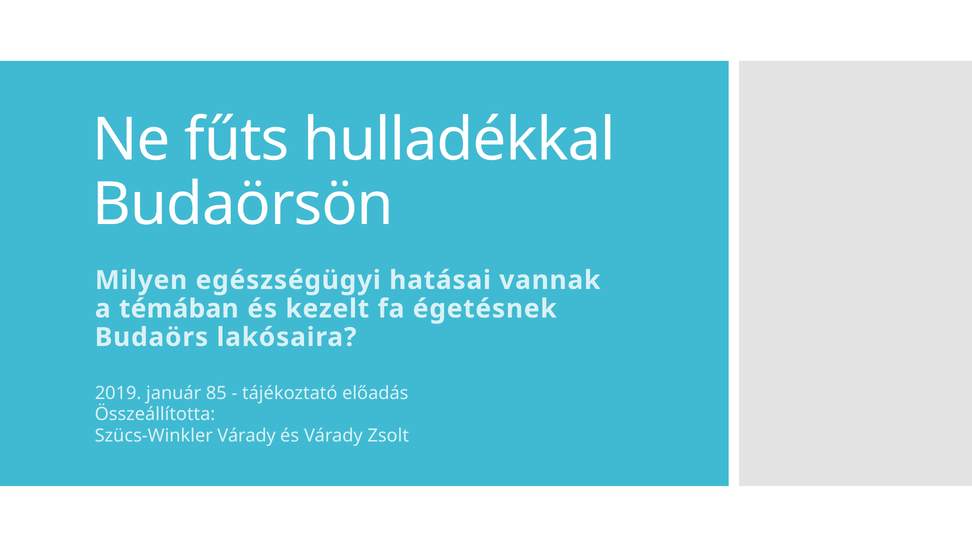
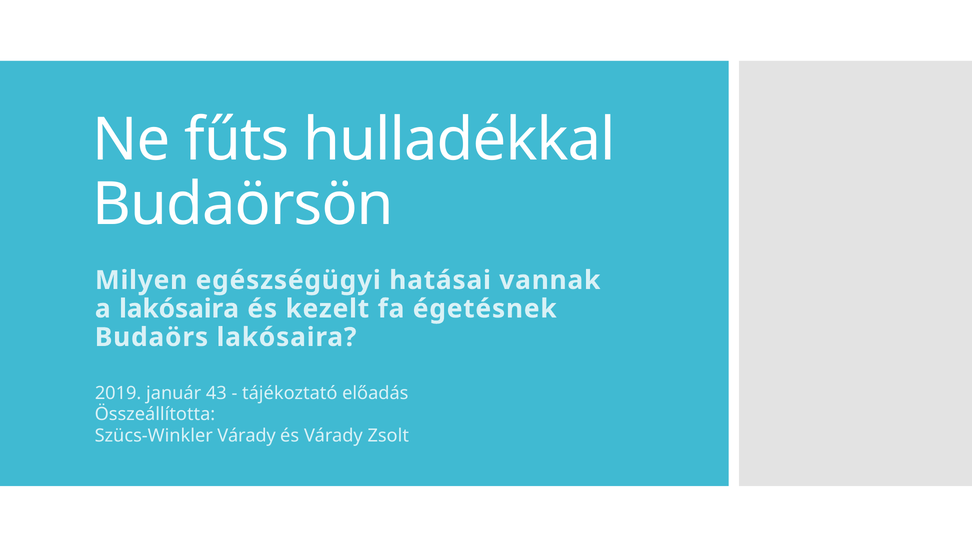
a témában: témában -> lakósaira
85: 85 -> 43
